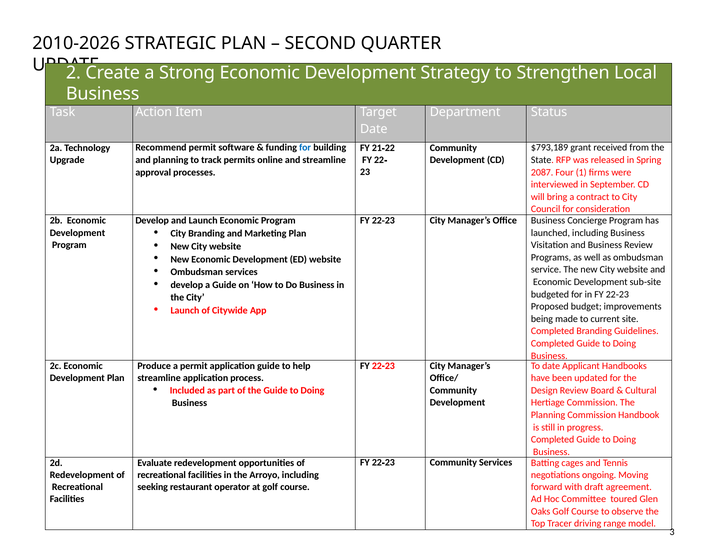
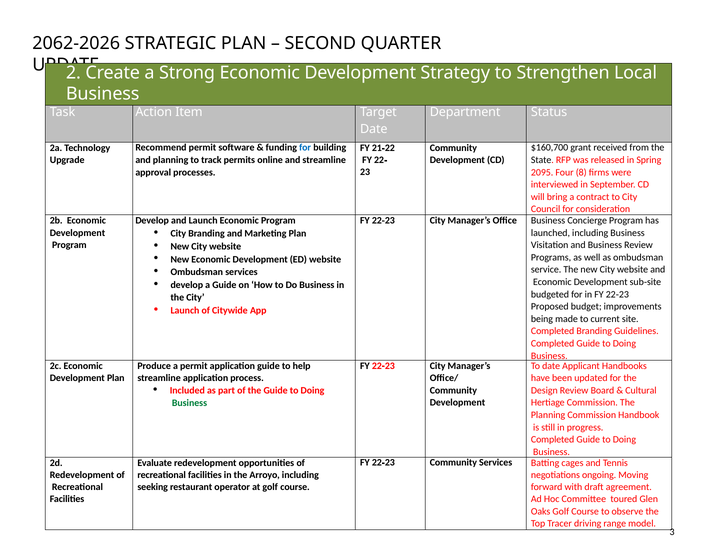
2010‐2026: 2010‐2026 -> 2062‐2026
$793,189: $793,189 -> $160,700
2087: 2087 -> 2095
1: 1 -> 8
Business at (189, 403) colour: black -> green
